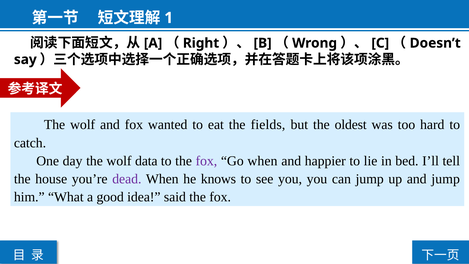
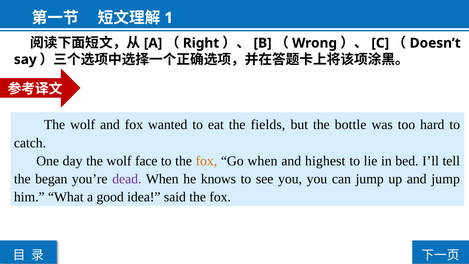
oldest: oldest -> bottle
data: data -> face
fox at (206, 161) colour: purple -> orange
happier: happier -> highest
house: house -> began
